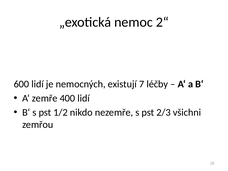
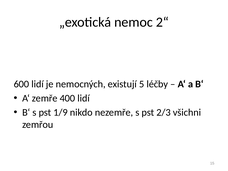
7: 7 -> 5
1/2: 1/2 -> 1/9
